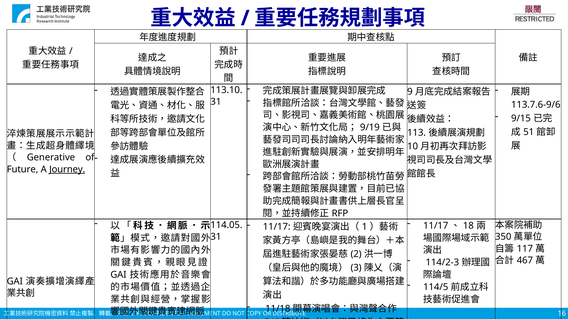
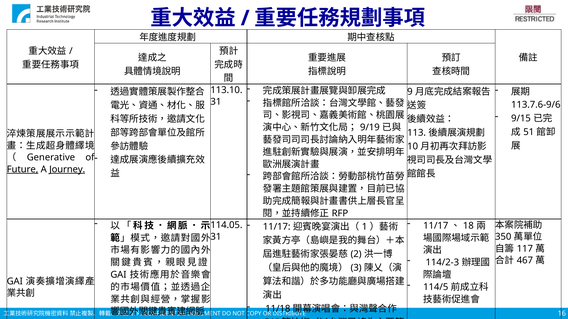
Future underline: none -> present
